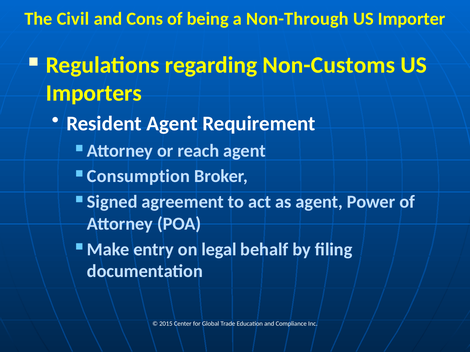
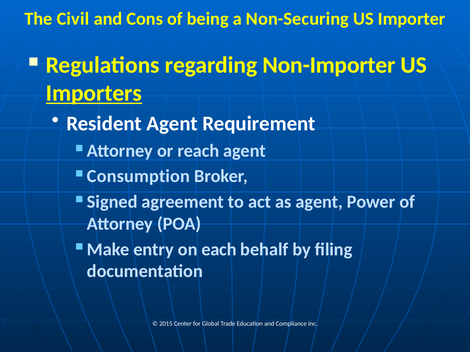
Non-Through: Non-Through -> Non-Securing
Non-Customs: Non-Customs -> Non-Importer
Importers underline: none -> present
legal: legal -> each
